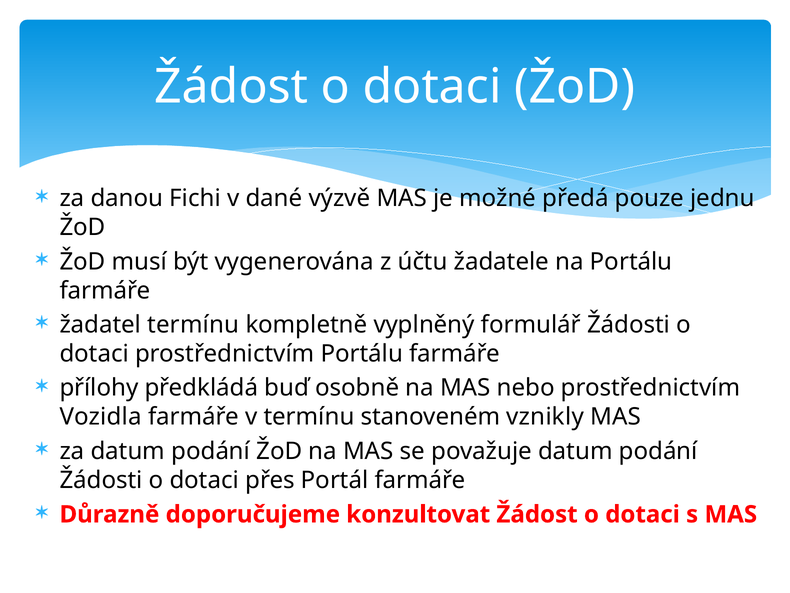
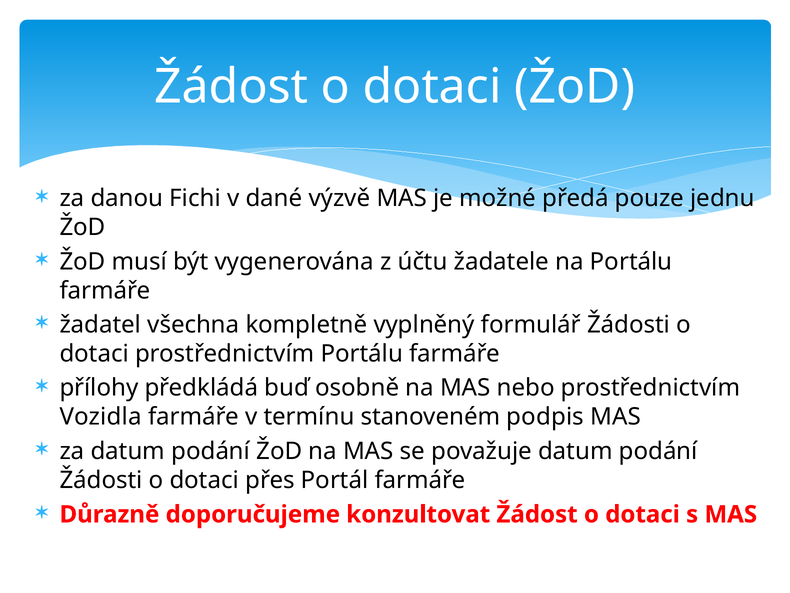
žadatel termínu: termínu -> všechna
vznikly: vznikly -> podpis
